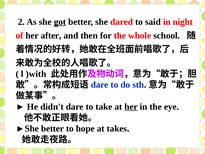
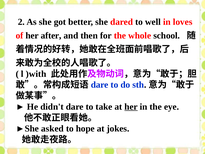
got underline: present -> none
said: said -> well
night: night -> loves
►She better: better -> asked
takes: takes -> jokes
